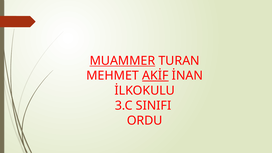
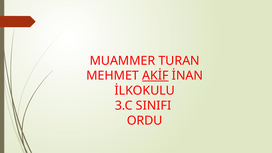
MUAMMER underline: present -> none
